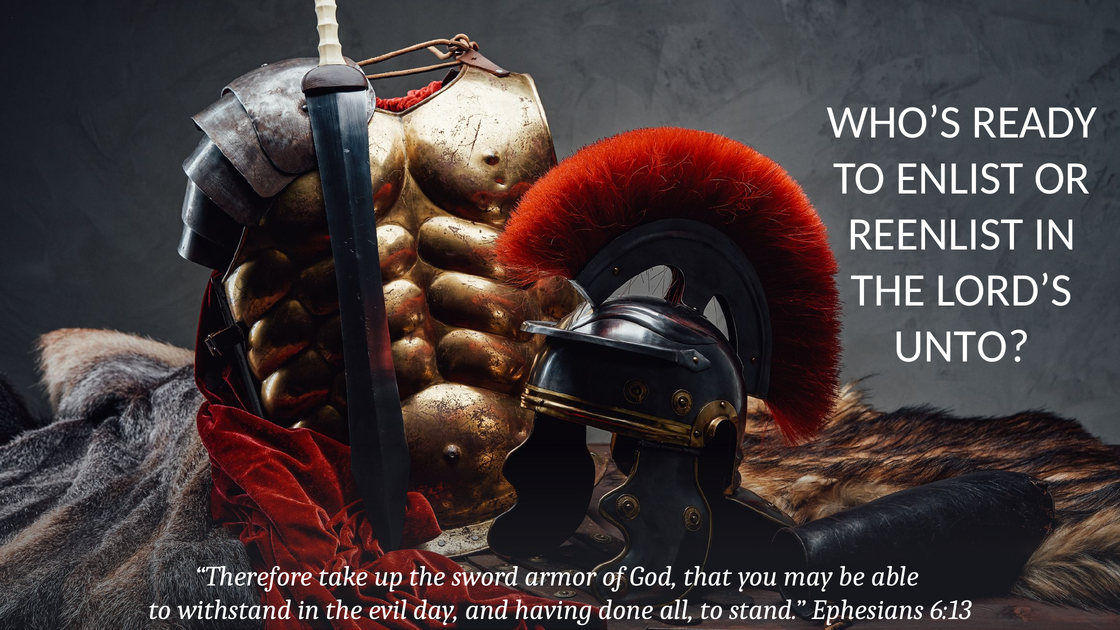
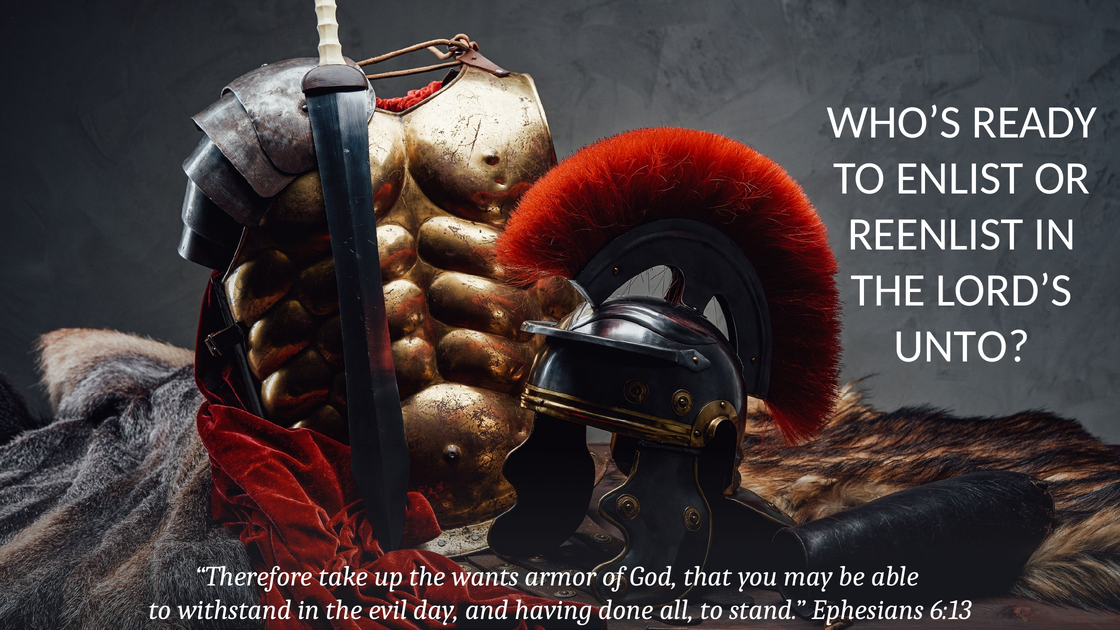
sword: sword -> wants
